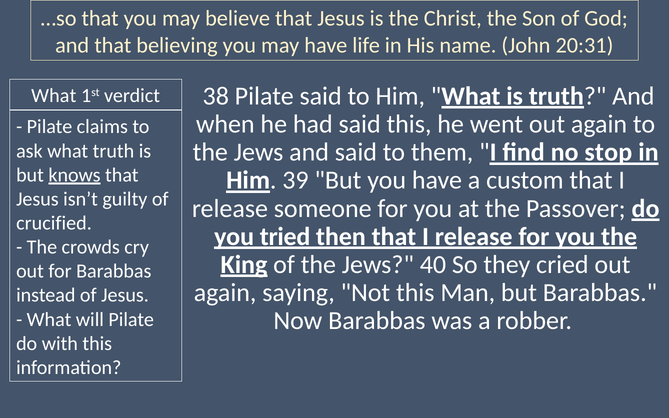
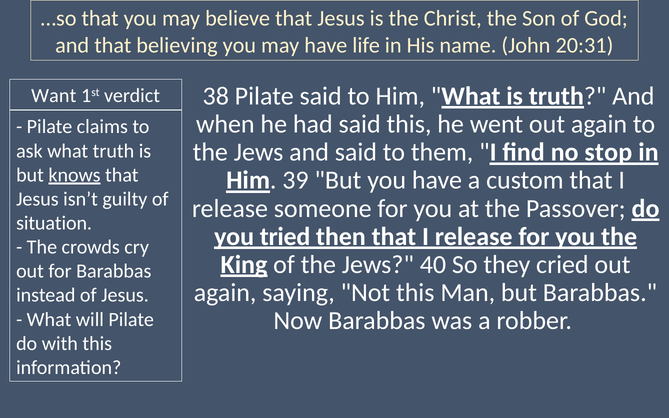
What at (54, 96): What -> Want
crucified: crucified -> situation
